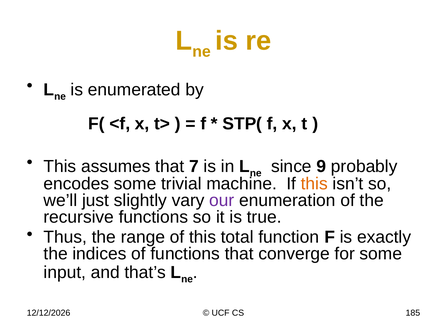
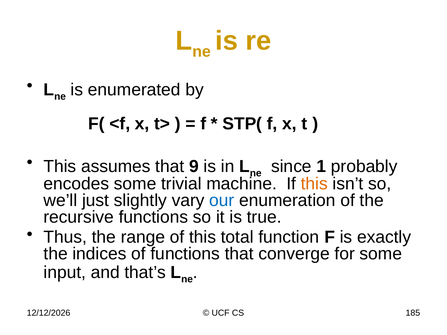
7: 7 -> 9
9: 9 -> 1
our colour: purple -> blue
